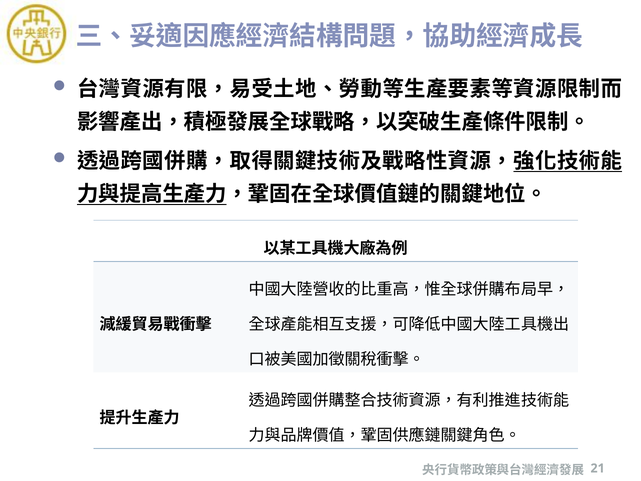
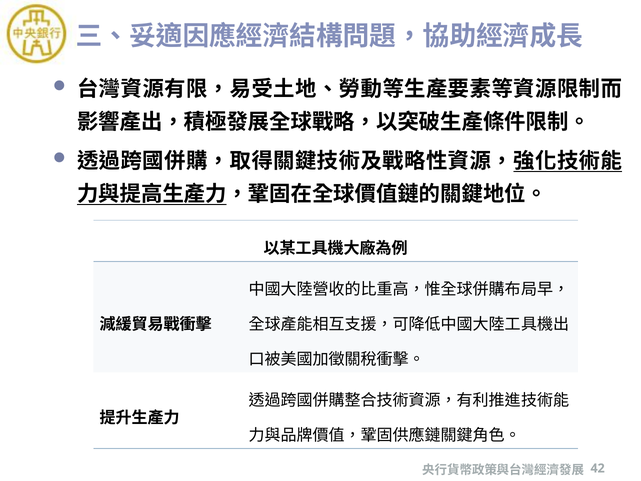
21: 21 -> 42
